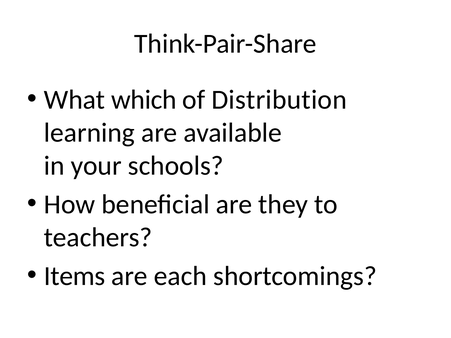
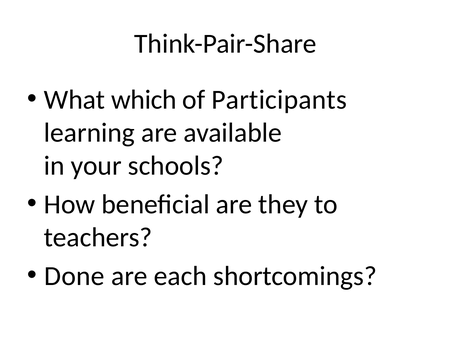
Distribution: Distribution -> Participants
Items: Items -> Done
